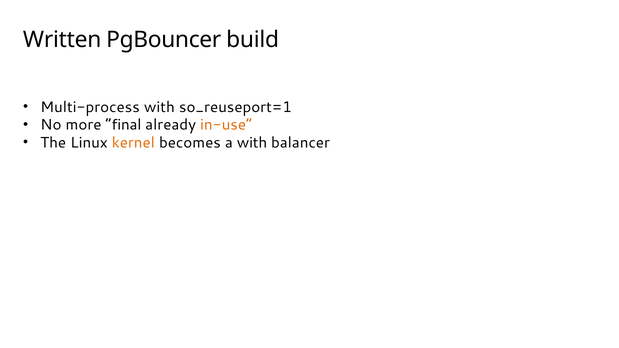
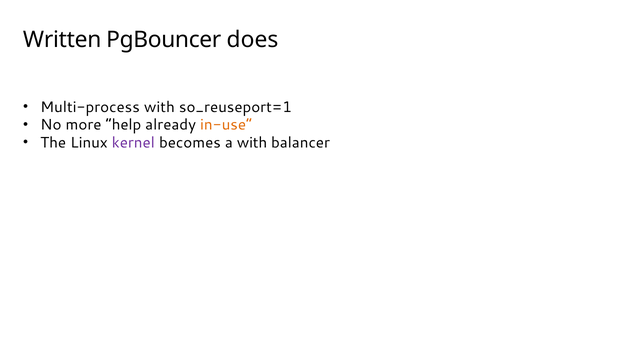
build: build -> does
final: final -> help
kernel colour: orange -> purple
